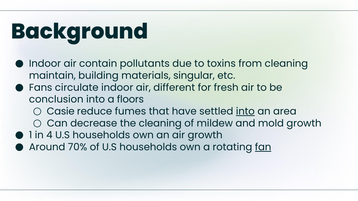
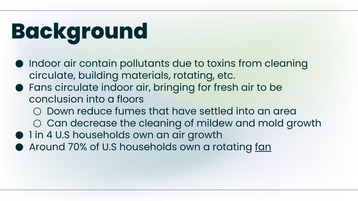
maintain at (52, 76): maintain -> circulate
materials singular: singular -> rotating
different: different -> bringing
Casie: Casie -> Down
into at (245, 112) underline: present -> none
